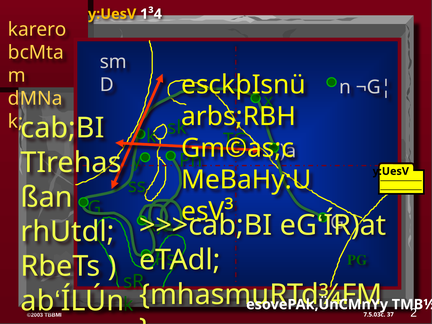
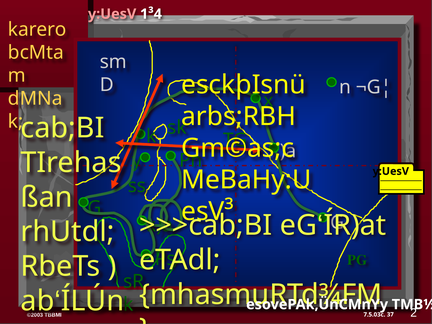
y:UesV at (112, 14) colour: yellow -> pink
